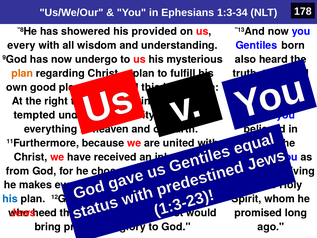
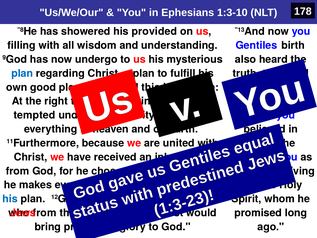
1:3-34: 1:3-34 -> 1:3-10
every: every -> filling
born: born -> birth
plan at (22, 73) colour: orange -> blue
heed at (45, 213): heed -> from
